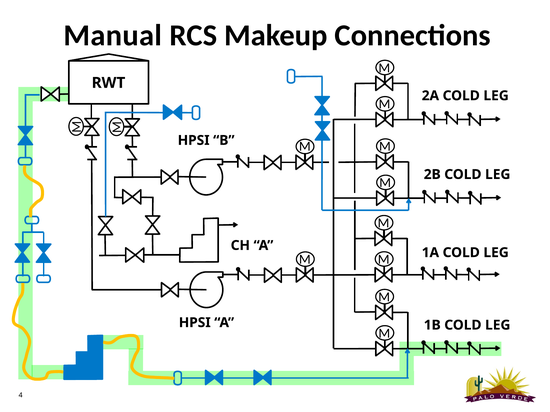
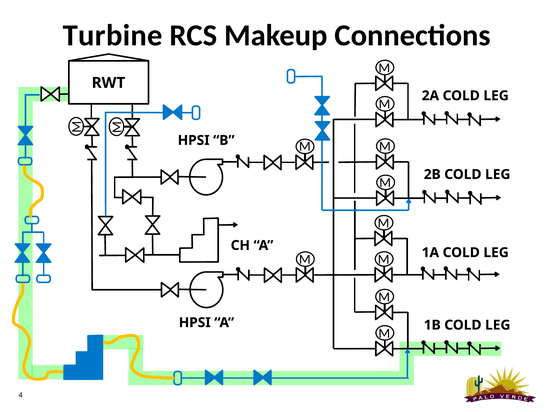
Manual: Manual -> Turbine
